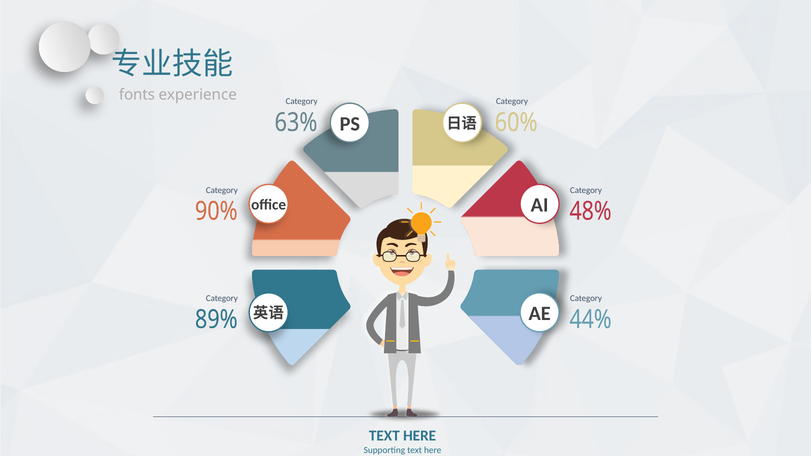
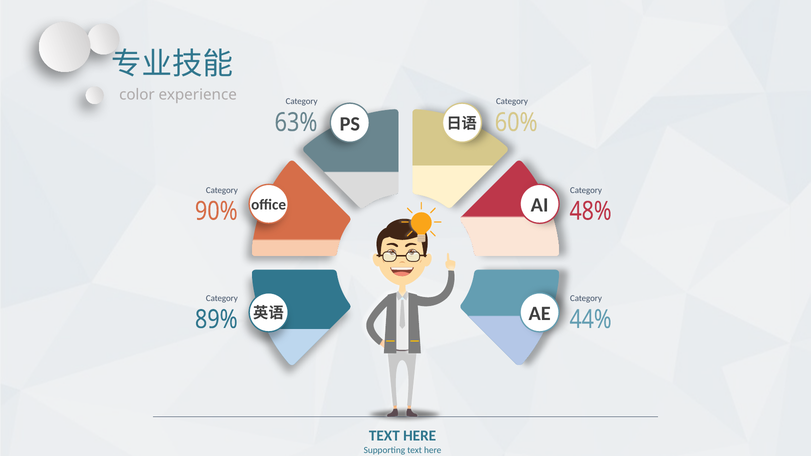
fonts: fonts -> color
